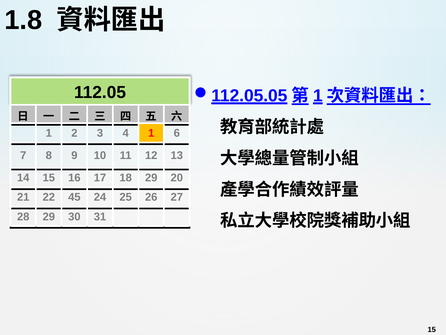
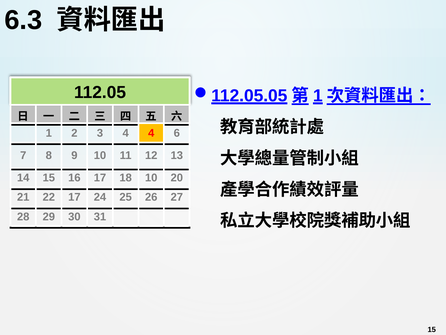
1.8: 1.8 -> 6.3
4 1: 1 -> 4
18 29: 29 -> 10
22 45: 45 -> 17
